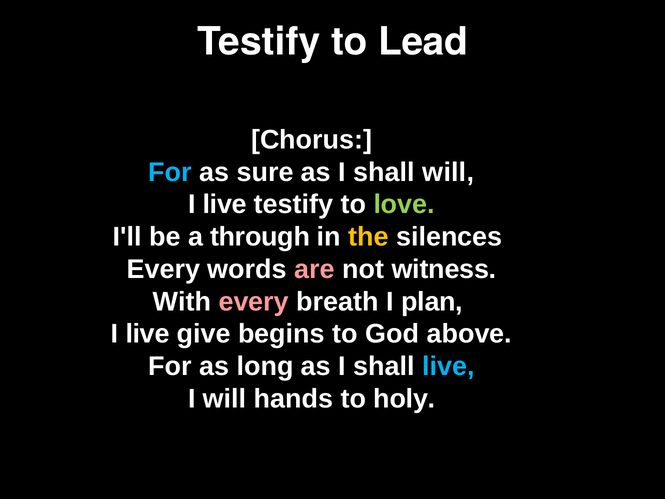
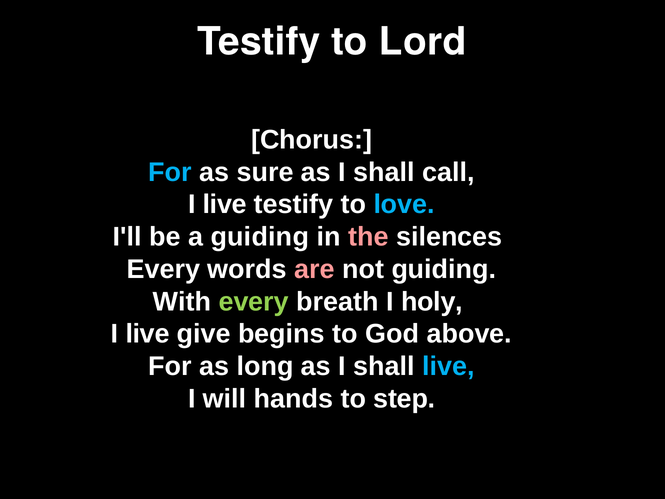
Lead: Lead -> Lord
shall will: will -> call
love colour: light green -> light blue
a through: through -> guiding
the colour: yellow -> pink
not witness: witness -> guiding
every at (254, 302) colour: pink -> light green
plan: plan -> holy
holy: holy -> step
